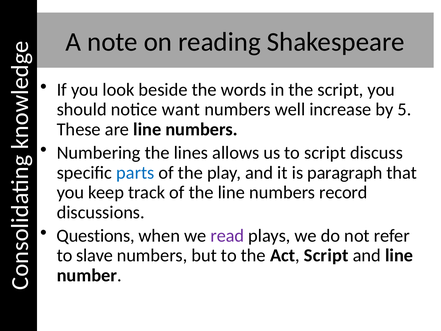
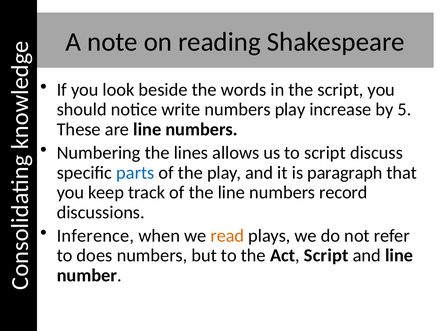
want: want -> write
numbers well: well -> play
Questions: Questions -> Inference
read colour: purple -> orange
slave: slave -> does
